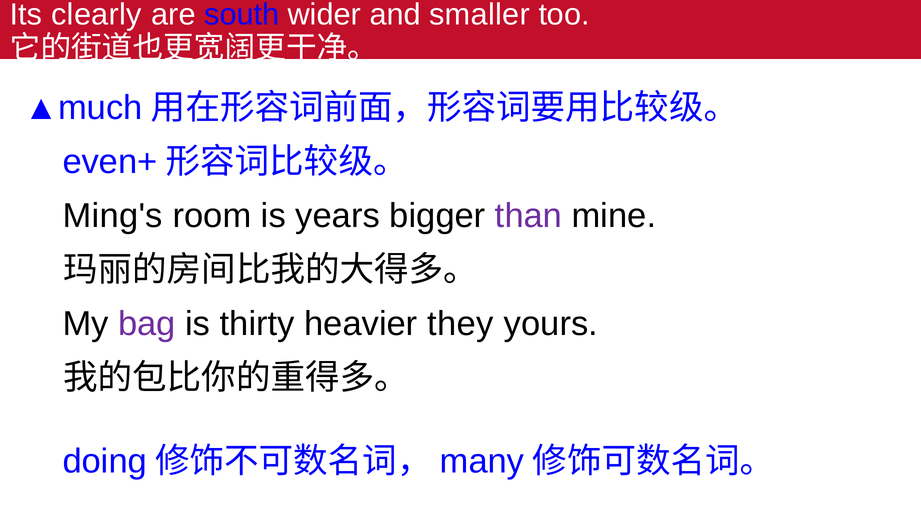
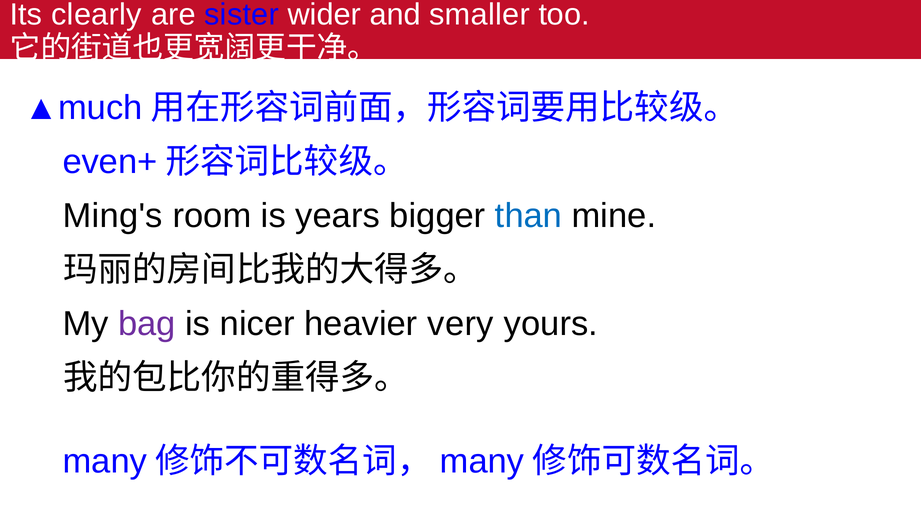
south: south -> sister
than colour: purple -> blue
thirty: thirty -> nicer
they: they -> very
doing at (105, 462): doing -> many
